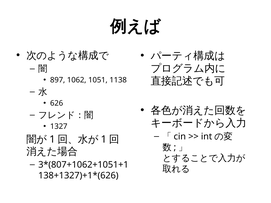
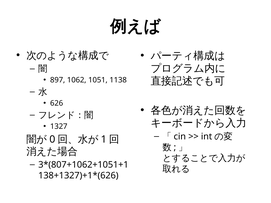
1 at (52, 139): 1 -> 0
